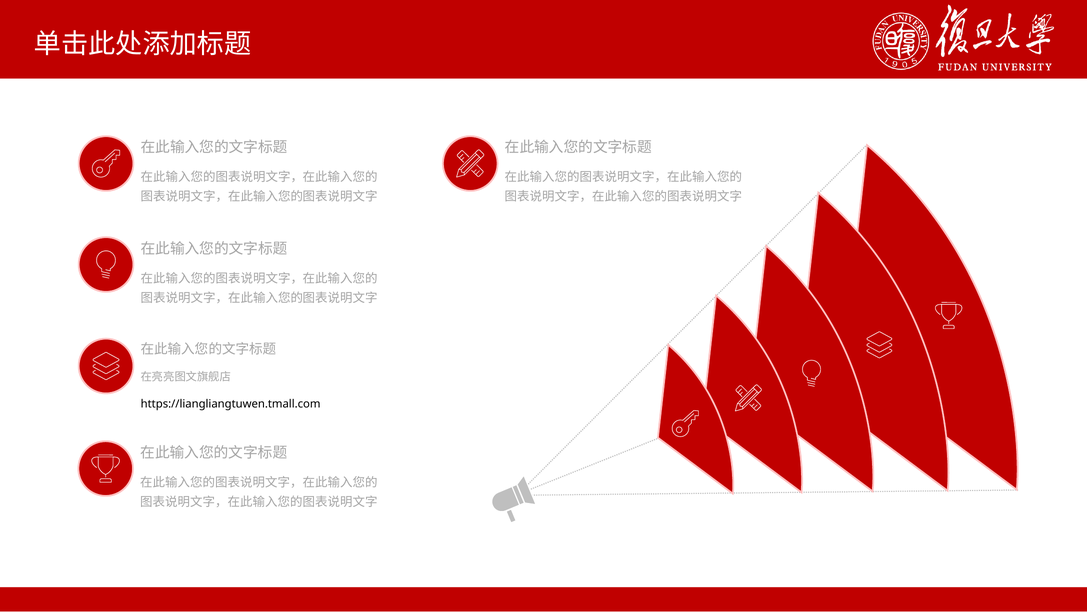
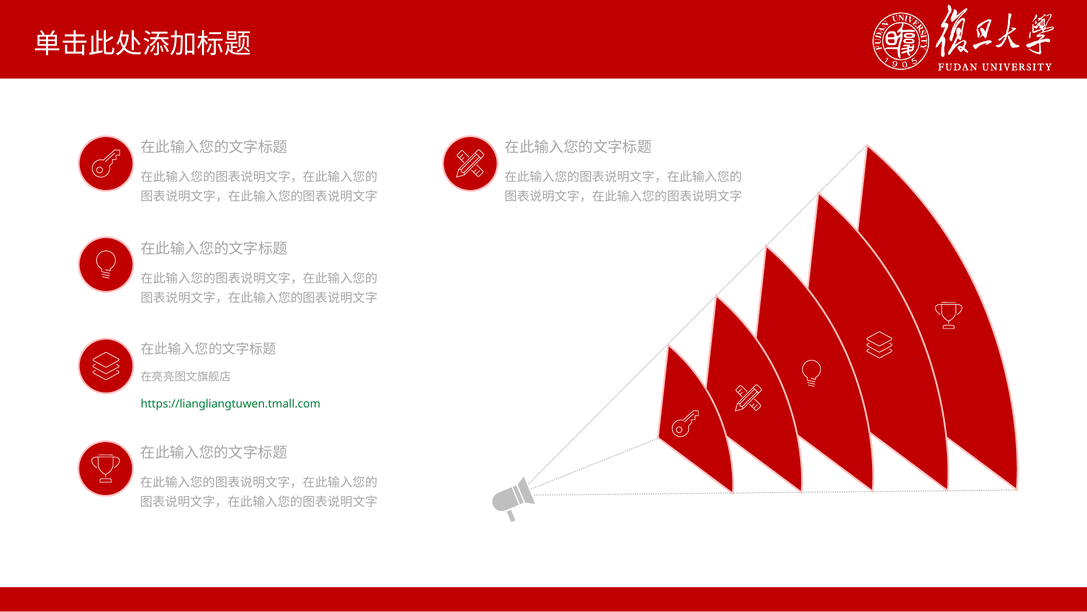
https://liangliangtuwen.tmall.com colour: black -> green
